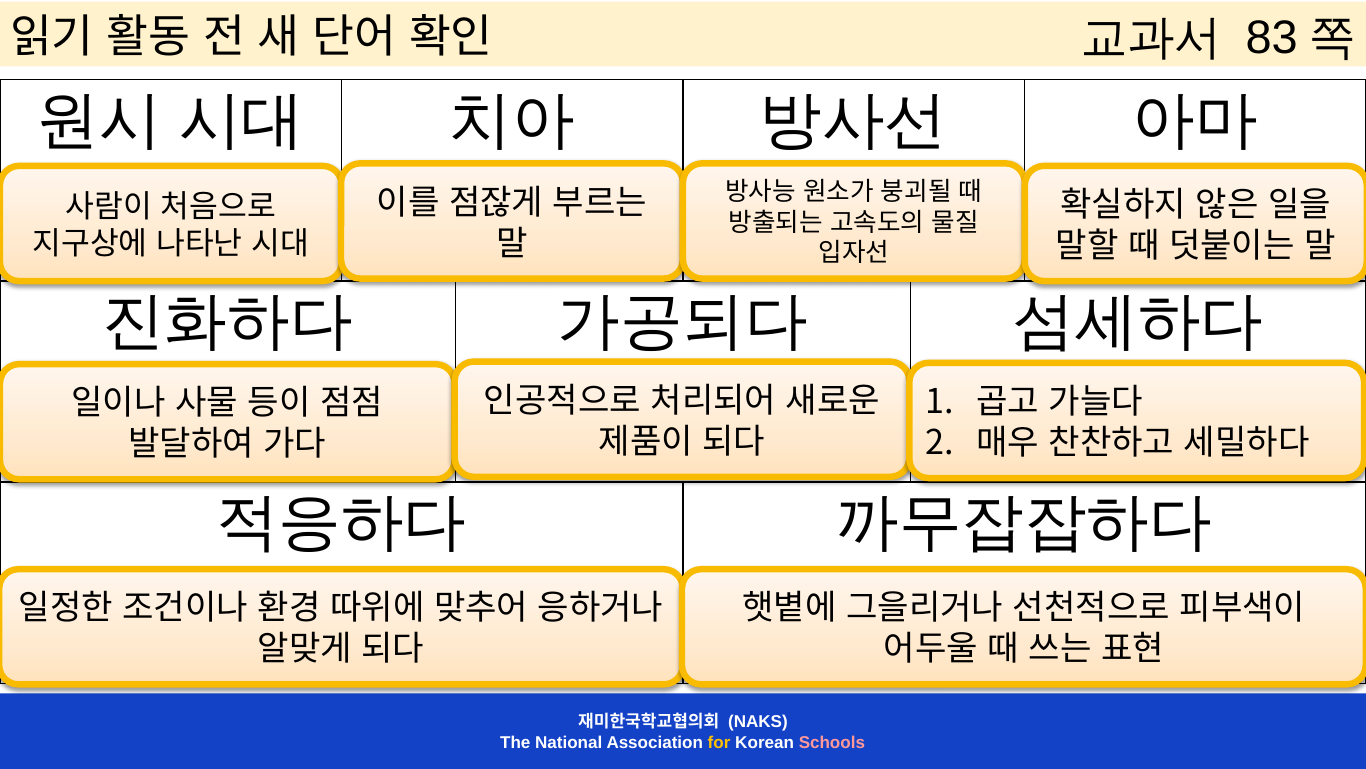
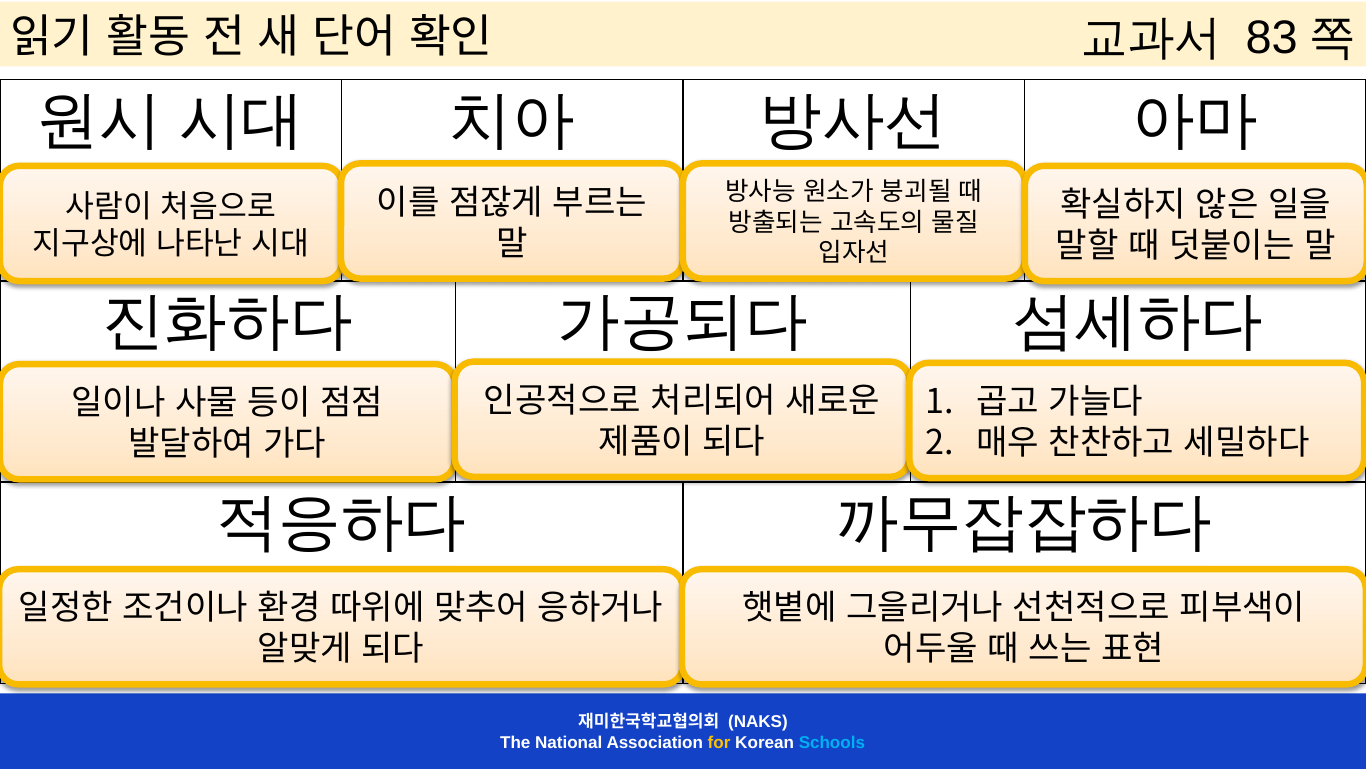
Schools colour: pink -> light blue
